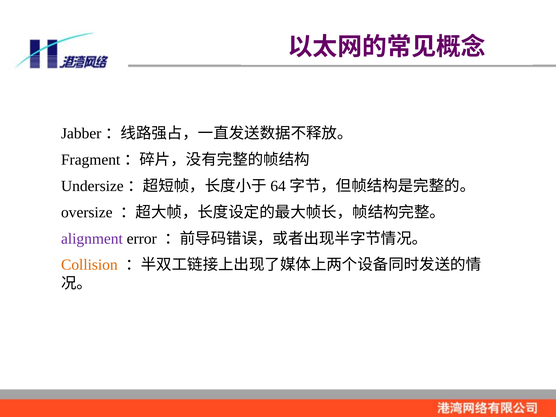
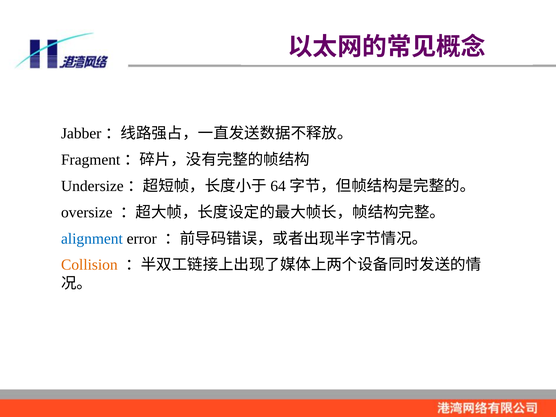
alignment colour: purple -> blue
